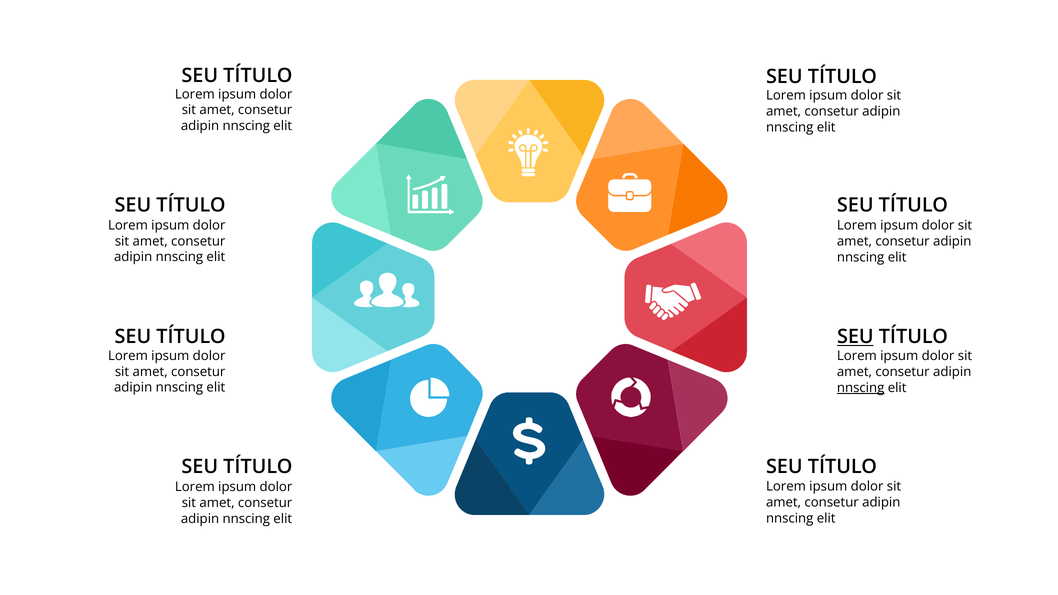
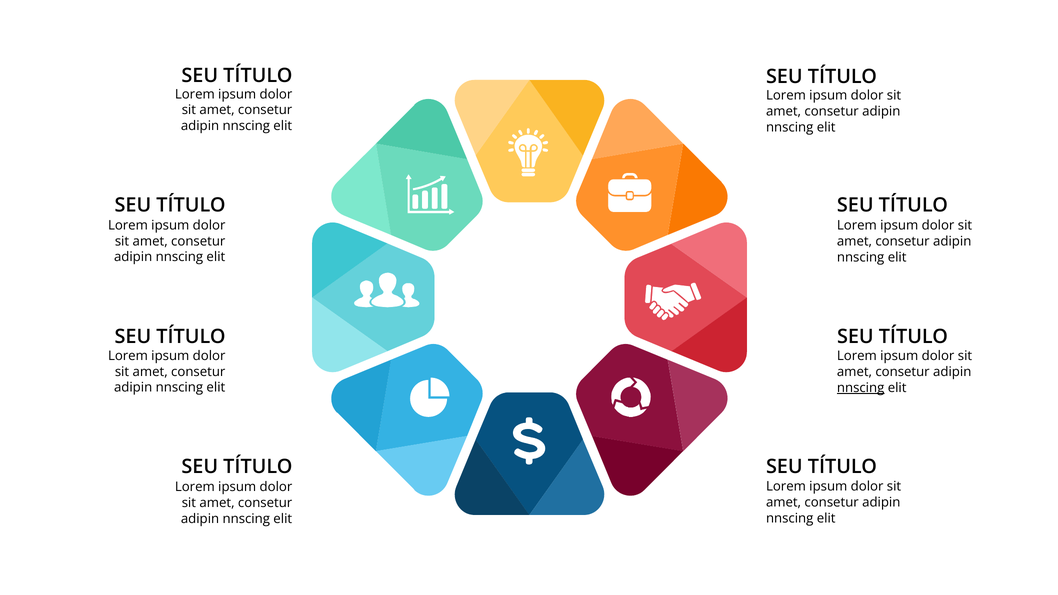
SEU at (855, 337) underline: present -> none
